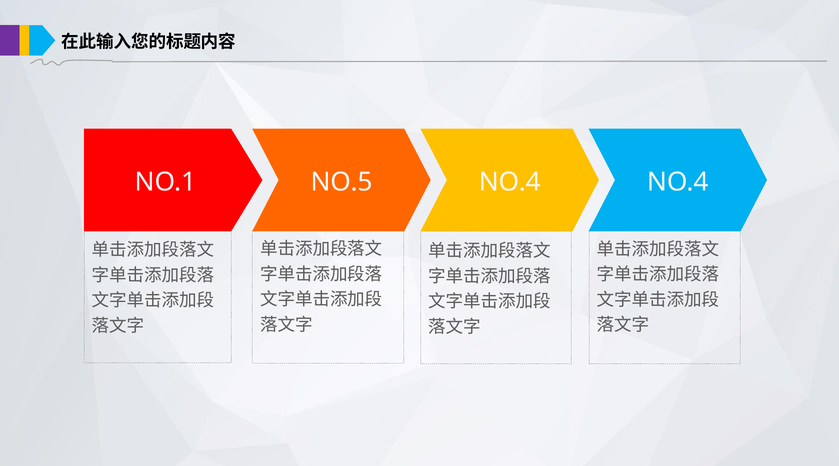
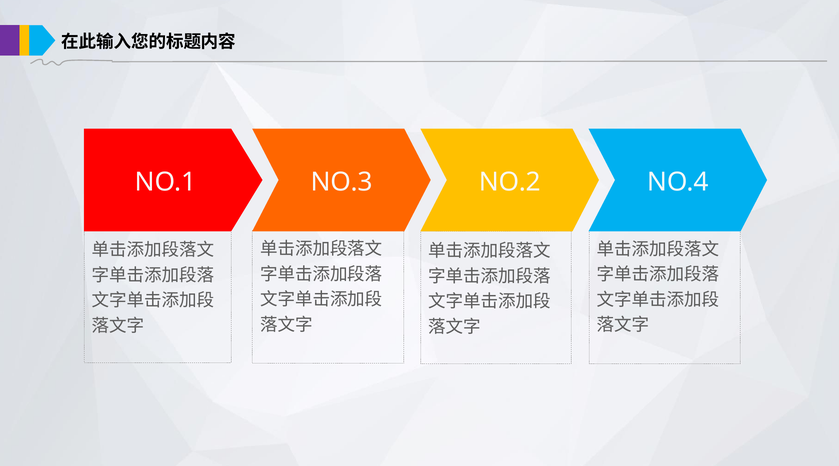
NO.5: NO.5 -> NO.3
NO.1 NO.4: NO.4 -> NO.2
